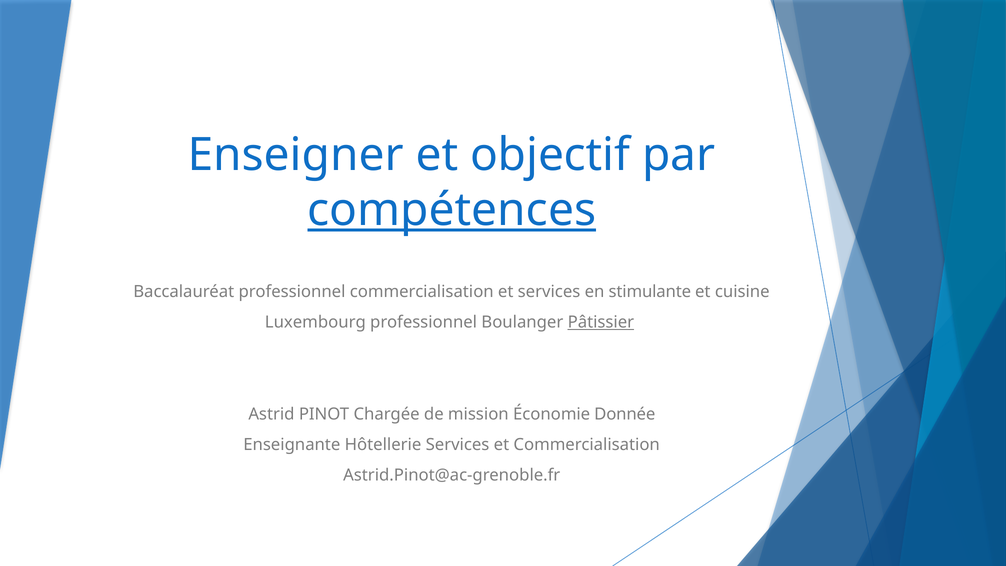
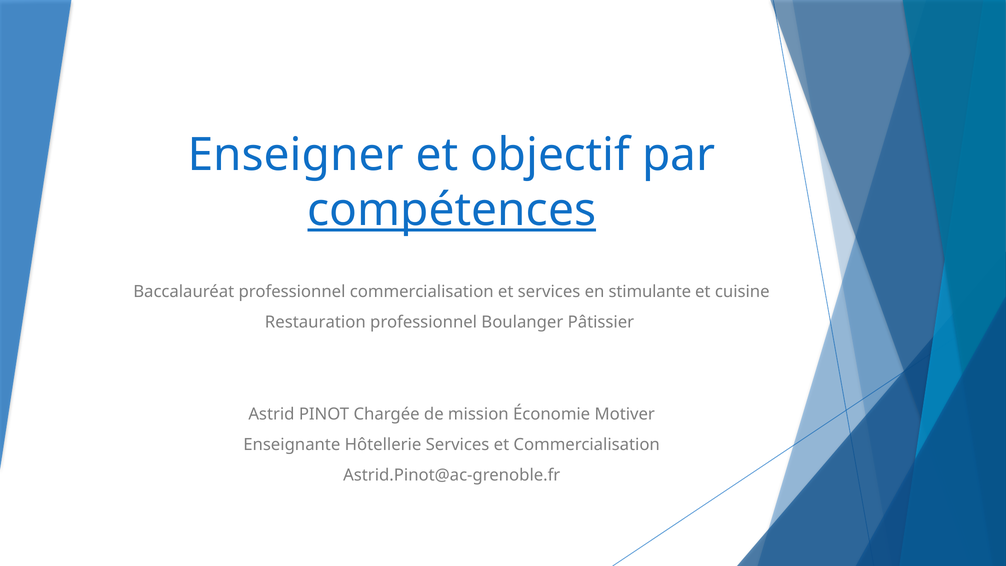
Luxembourg: Luxembourg -> Restauration
Pâtissier underline: present -> none
Donnée: Donnée -> Motiver
